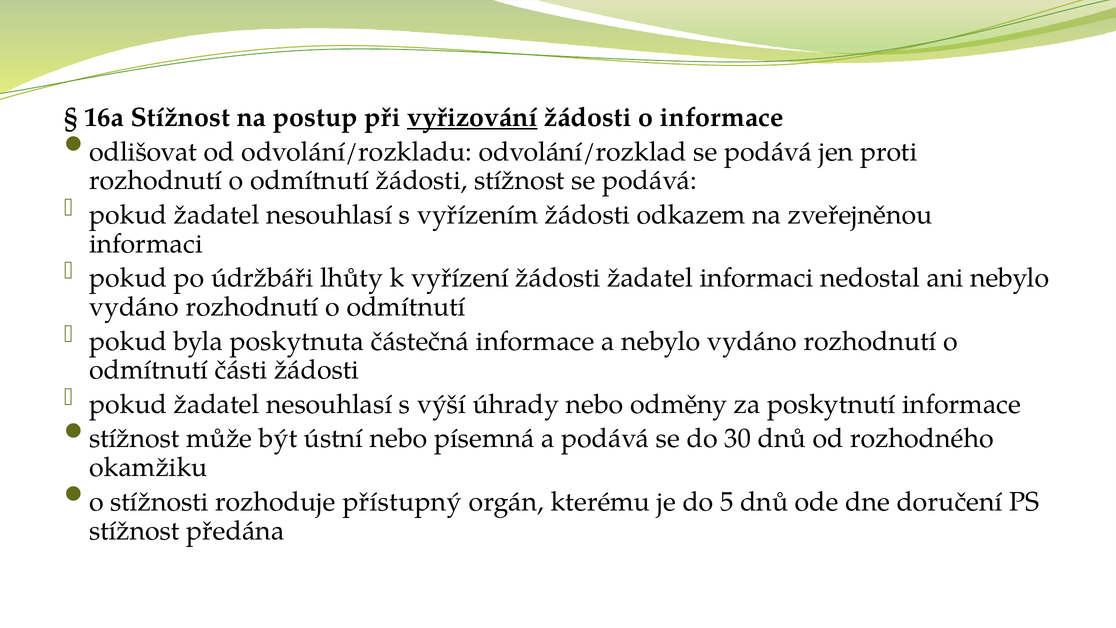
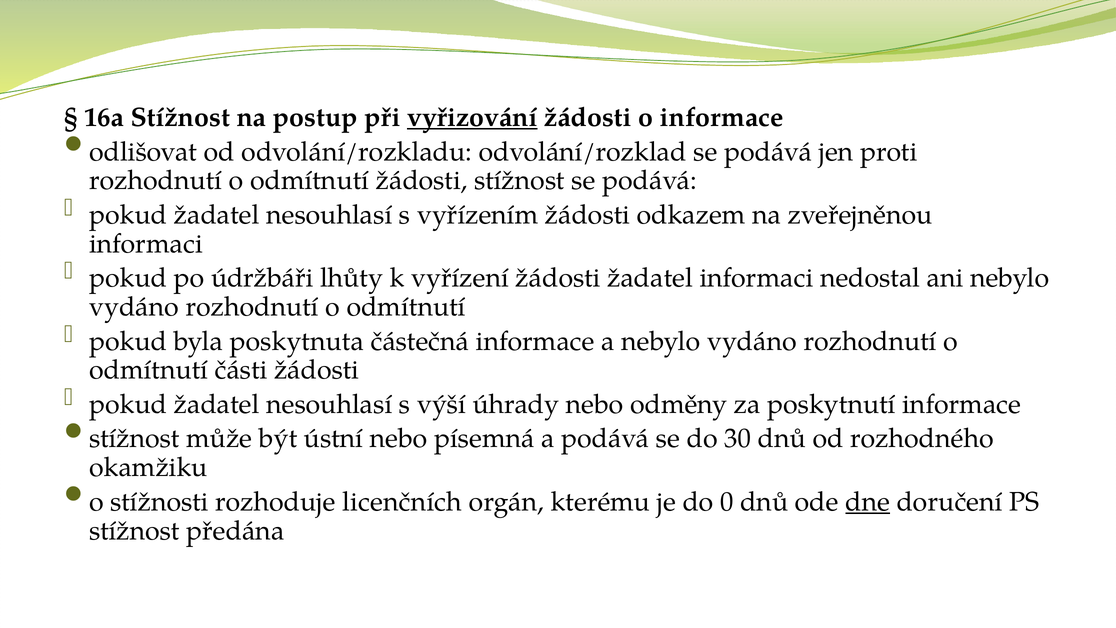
přístupný: přístupný -> licenčních
5: 5 -> 0
dne underline: none -> present
